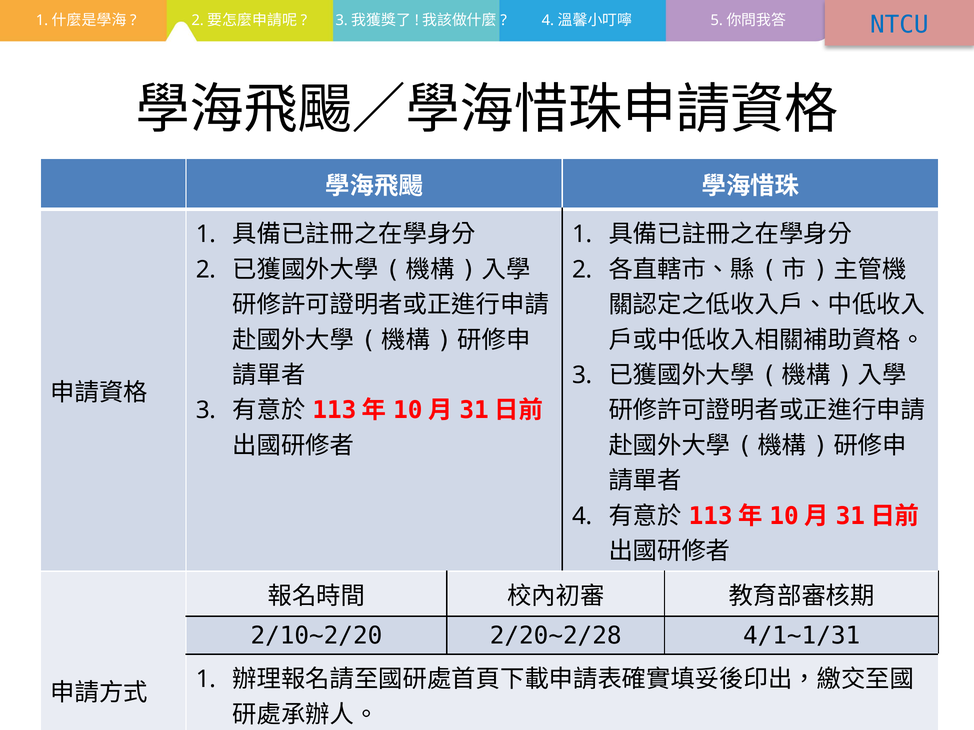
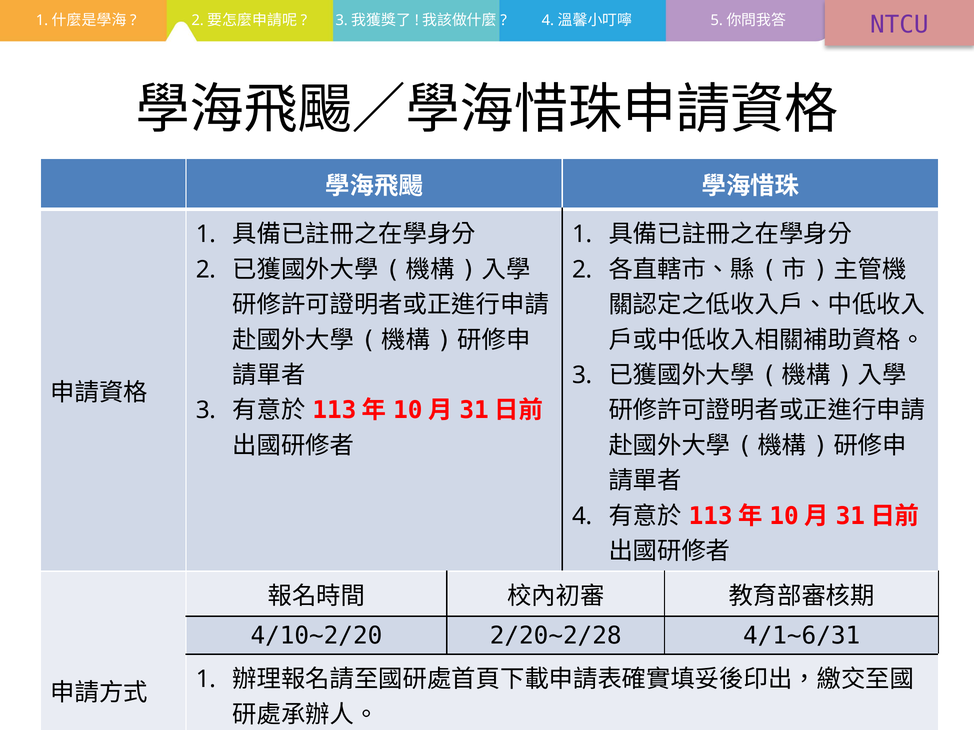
NTCU colour: blue -> purple
2/10~2/20: 2/10~2/20 -> 4/10~2/20
4/1~1/31: 4/1~1/31 -> 4/1~6/31
